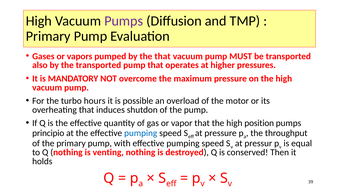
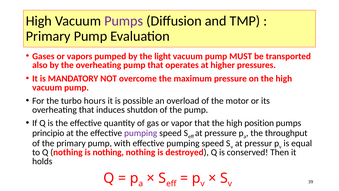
the that: that -> light
the transported: transported -> overheating
pumping at (141, 133) colour: blue -> purple
is venting: venting -> nothing
